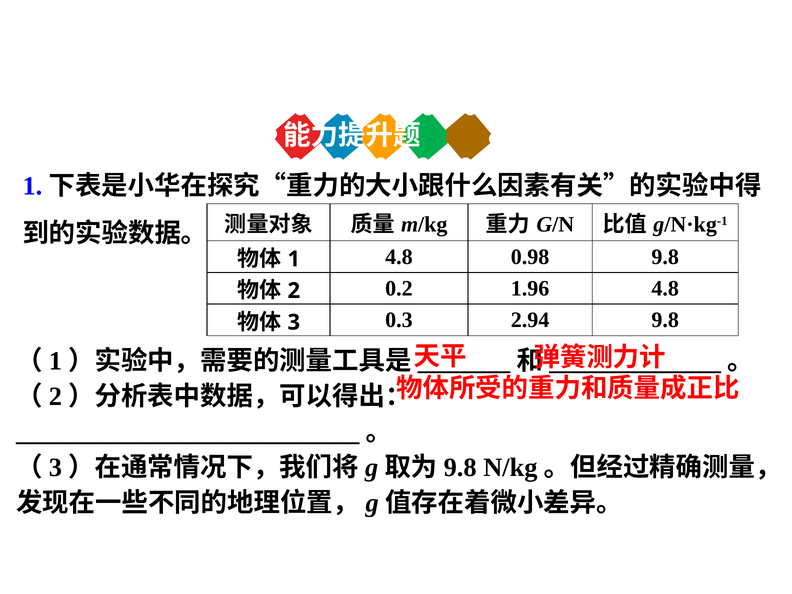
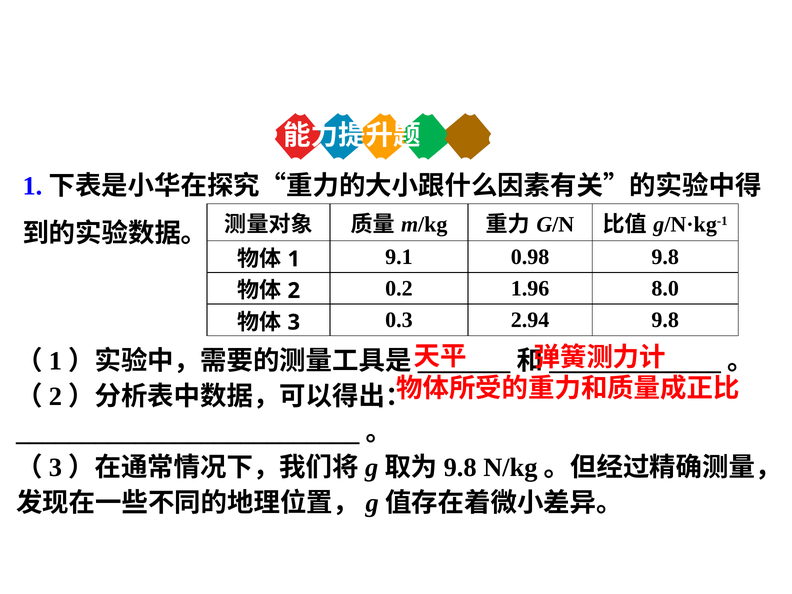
4.8 at (399, 257): 4.8 -> 9.1
1.96 4.8: 4.8 -> 8.0
